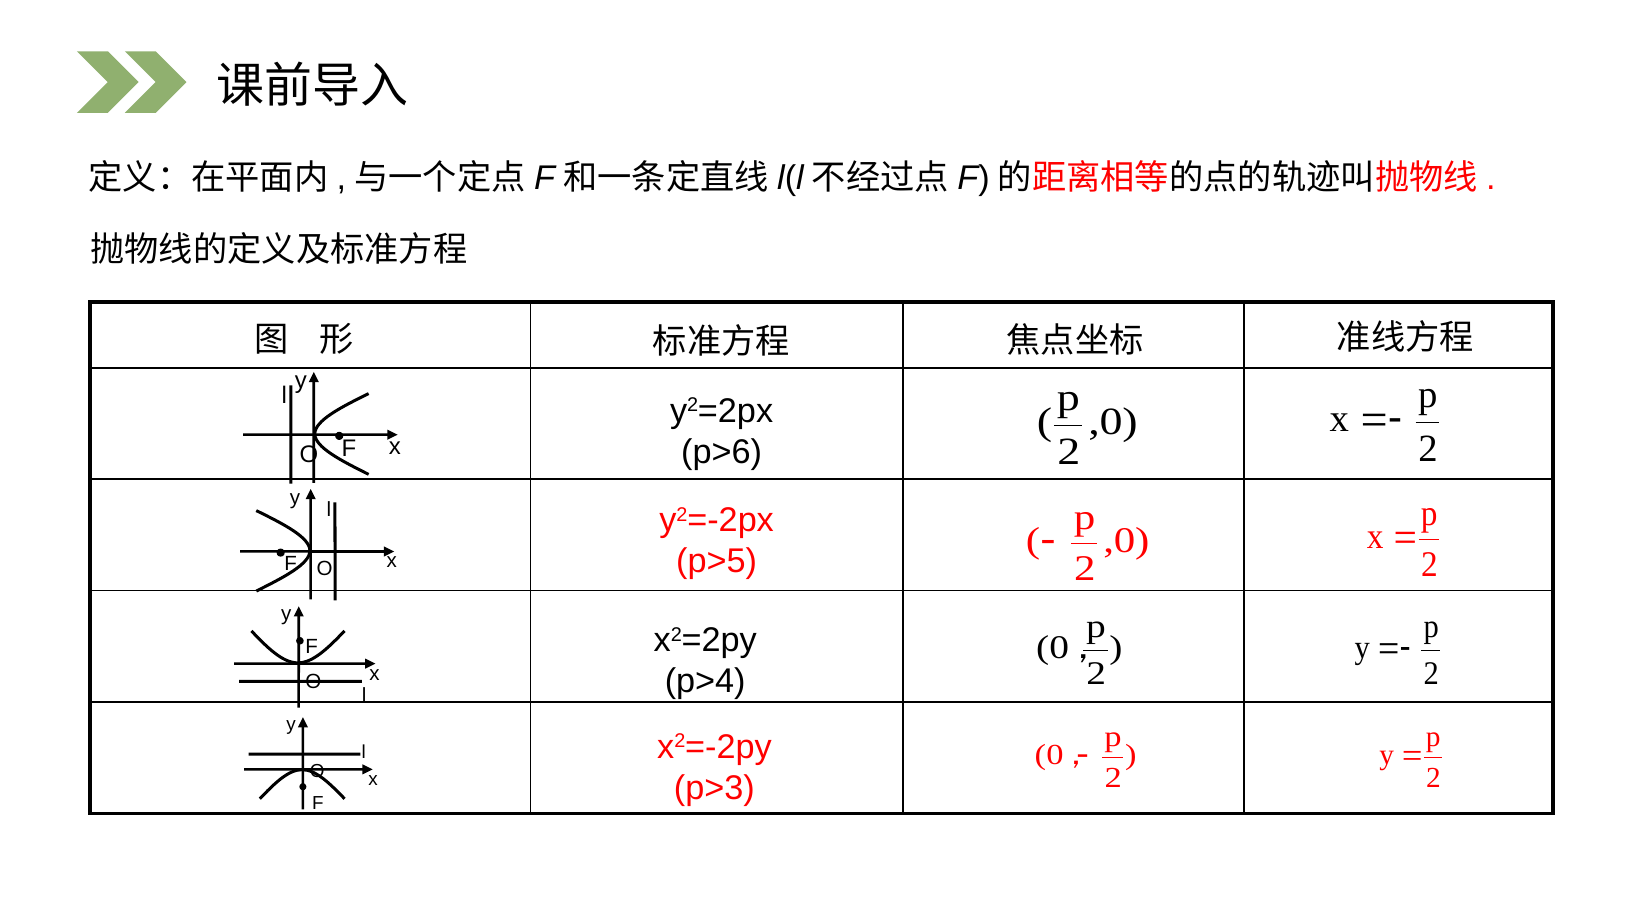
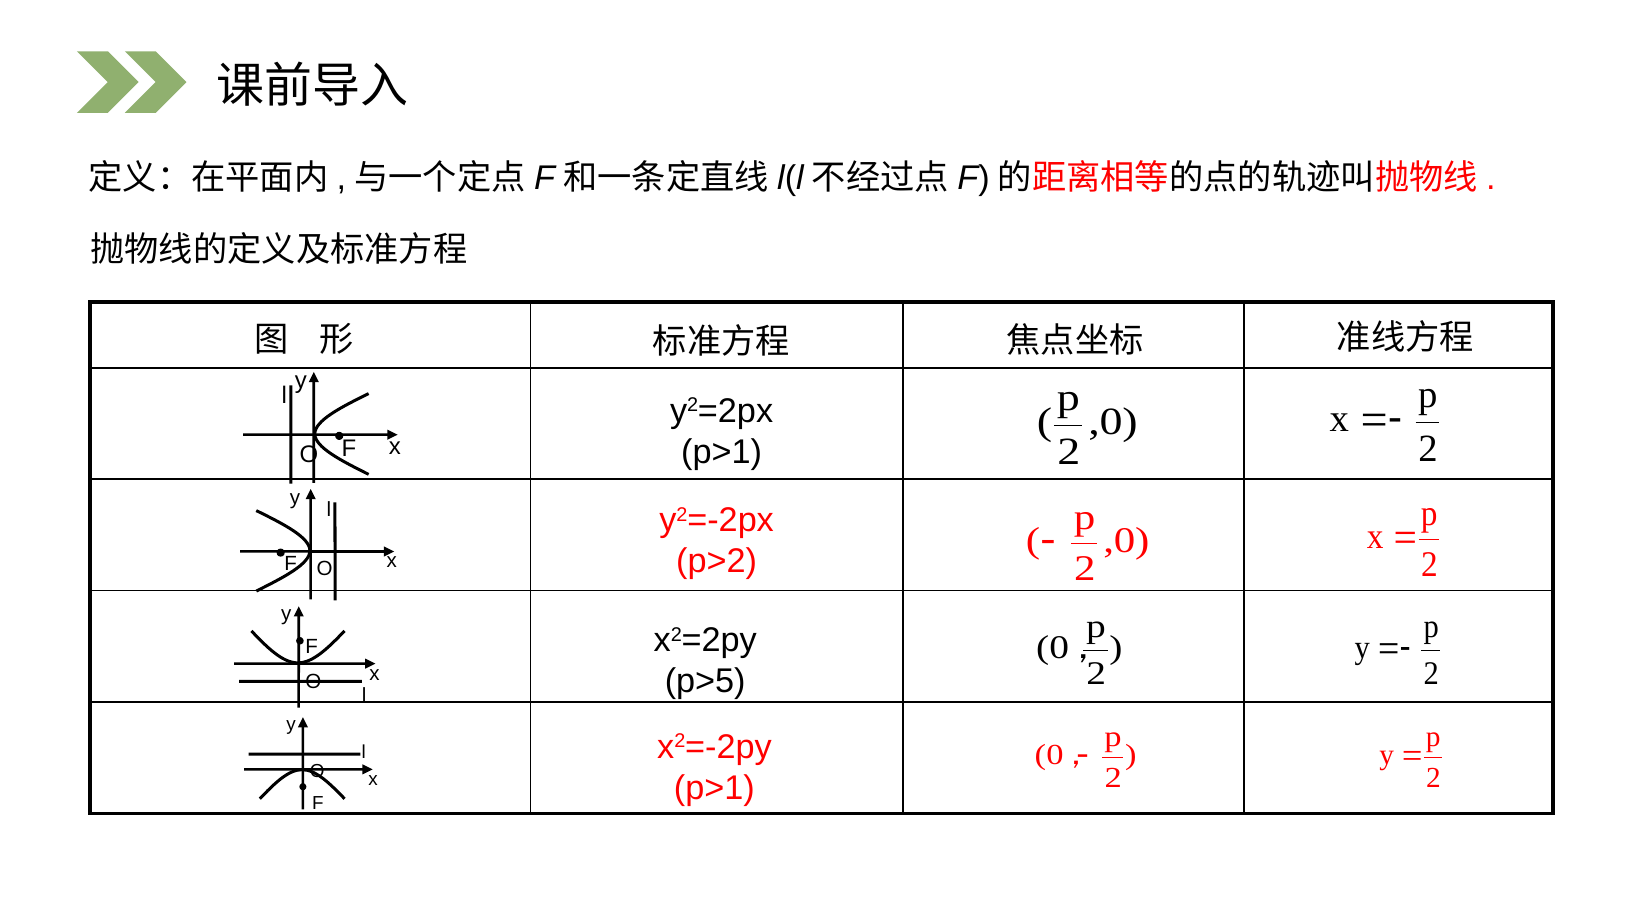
p>6 at (722, 452): p>6 -> p>1
p>5: p>5 -> p>2
p>4: p>4 -> p>5
p>3 at (714, 788): p>3 -> p>1
